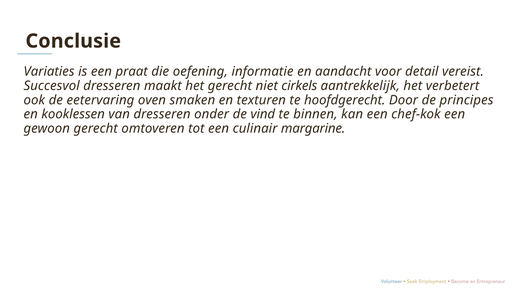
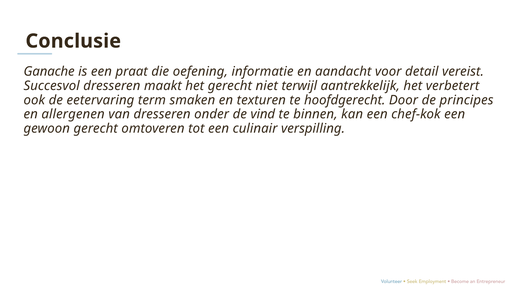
Variaties: Variaties -> Ganache
cirkels: cirkels -> terwijl
oven: oven -> term
kooklessen: kooklessen -> allergenen
margarine: margarine -> verspilling
